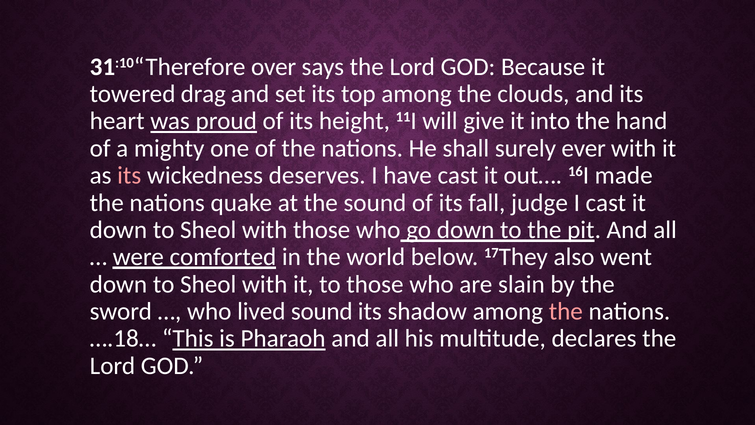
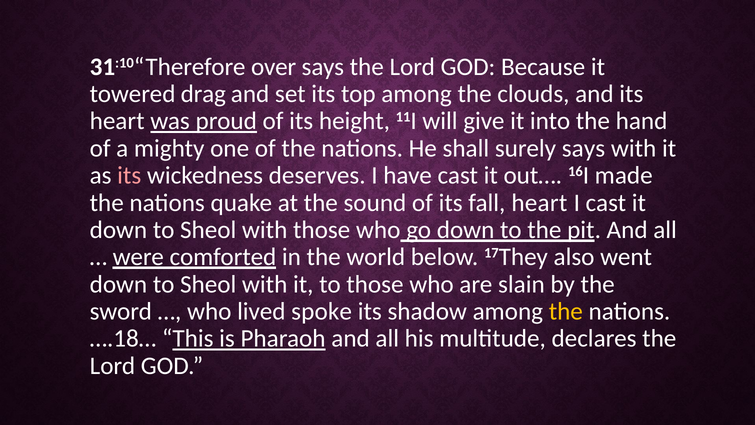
surely ever: ever -> says
fall judge: judge -> heart
lived sound: sound -> spoke
the at (566, 311) colour: pink -> yellow
